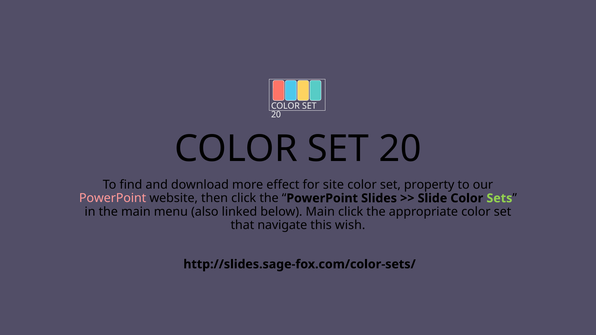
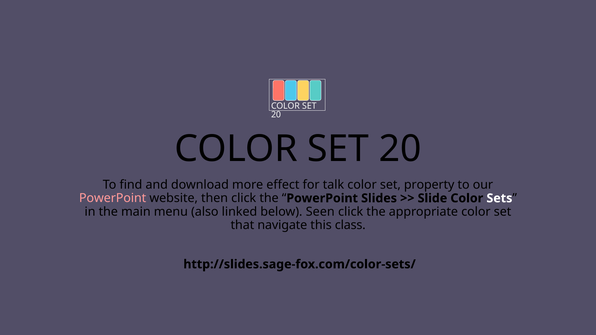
site: site -> talk
Sets colour: light green -> white
below Main: Main -> Seen
wish: wish -> class
